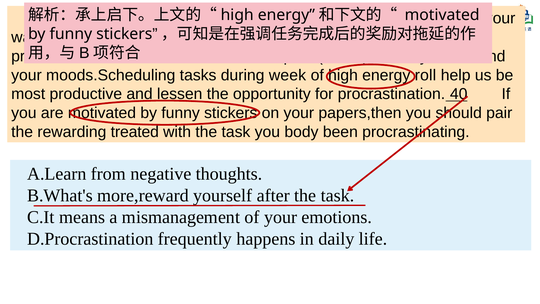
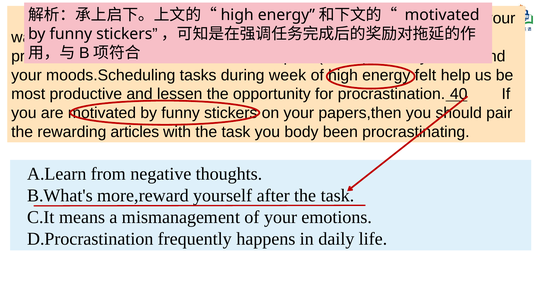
energy roll: roll -> felt
treated: treated -> articles
